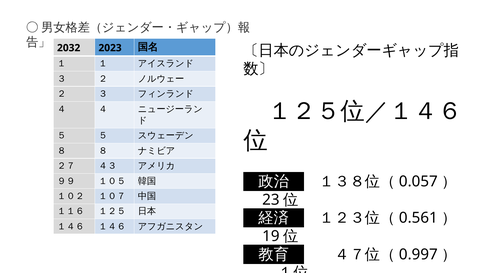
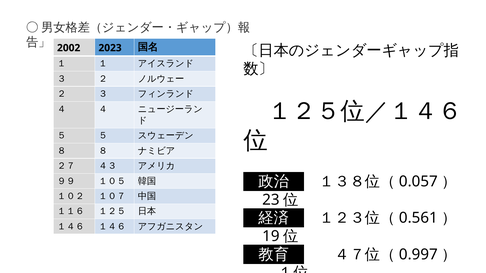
2032: 2032 -> 2002
